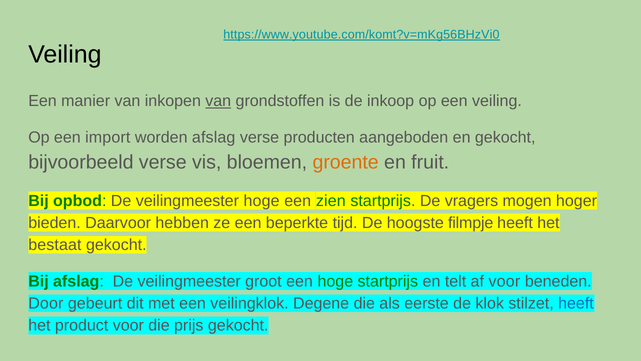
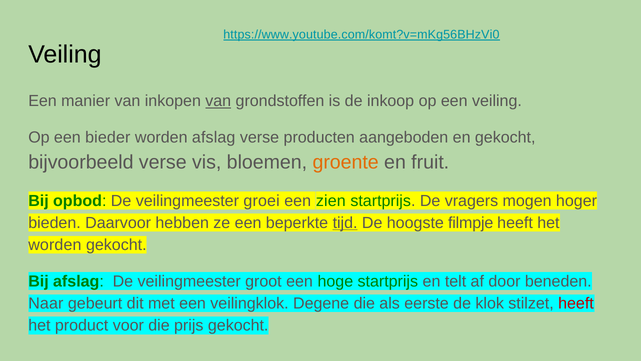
import: import -> bieder
veilingmeester hoge: hoge -> groei
tijd underline: none -> present
bestaat at (55, 245): bestaat -> worden
af voor: voor -> door
Door: Door -> Naar
heeft at (576, 303) colour: blue -> red
